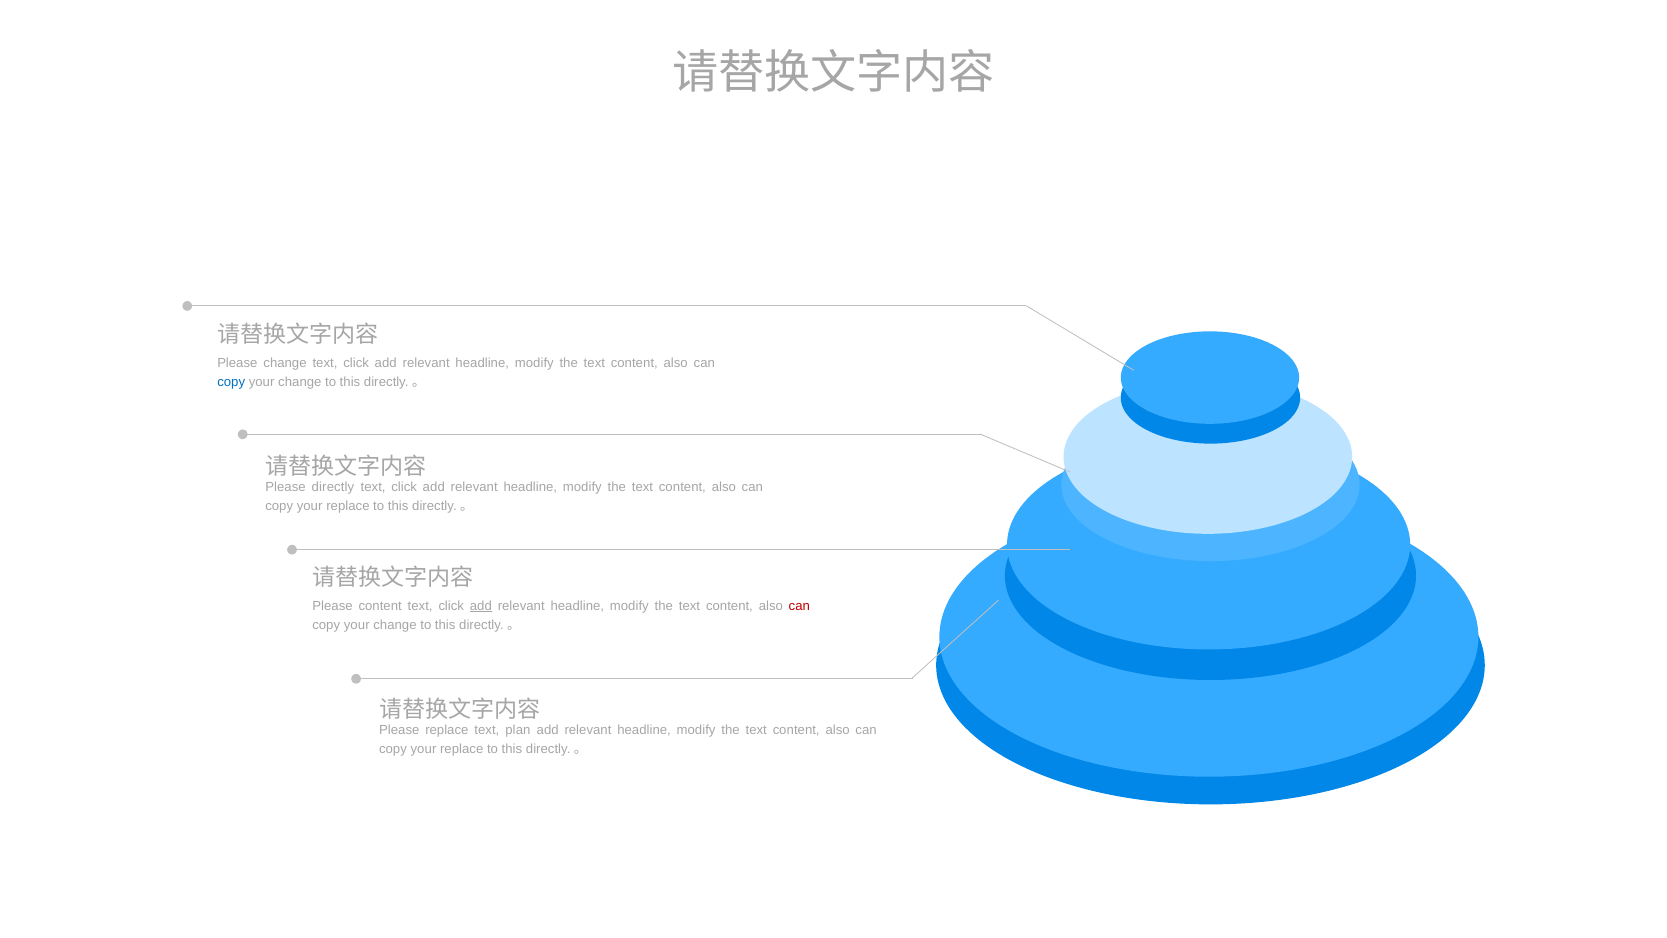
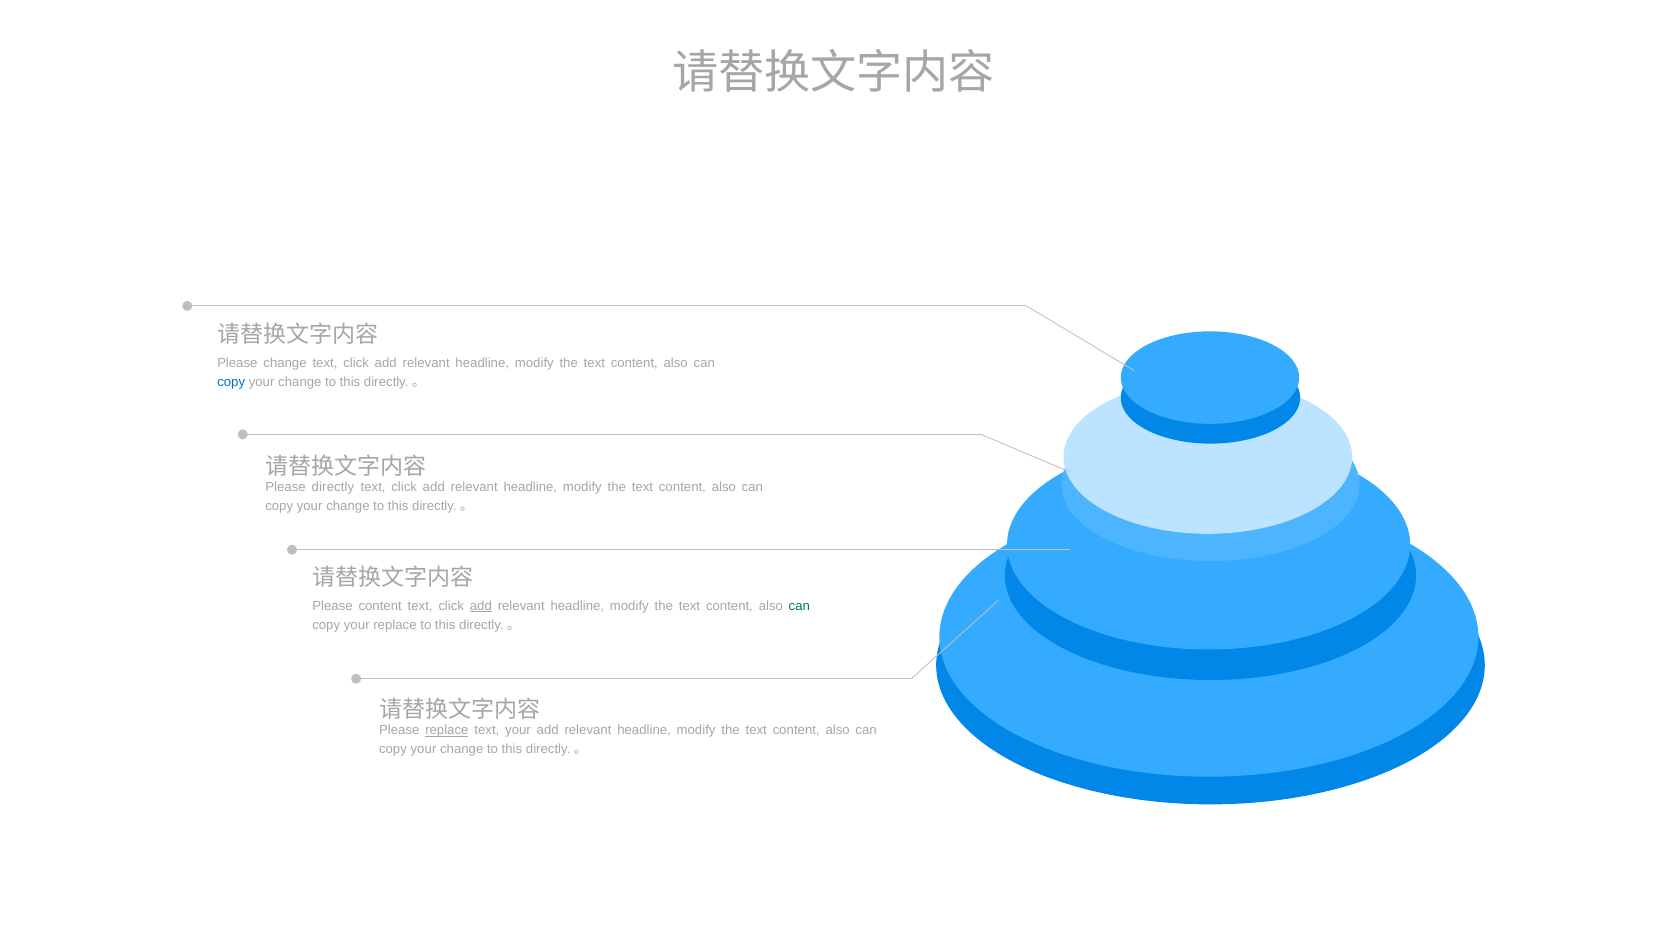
replace at (348, 506): replace -> change
can at (799, 606) colour: red -> green
change at (395, 625): change -> replace
replace at (447, 730) underline: none -> present
text plan: plan -> your
replace at (462, 749): replace -> change
